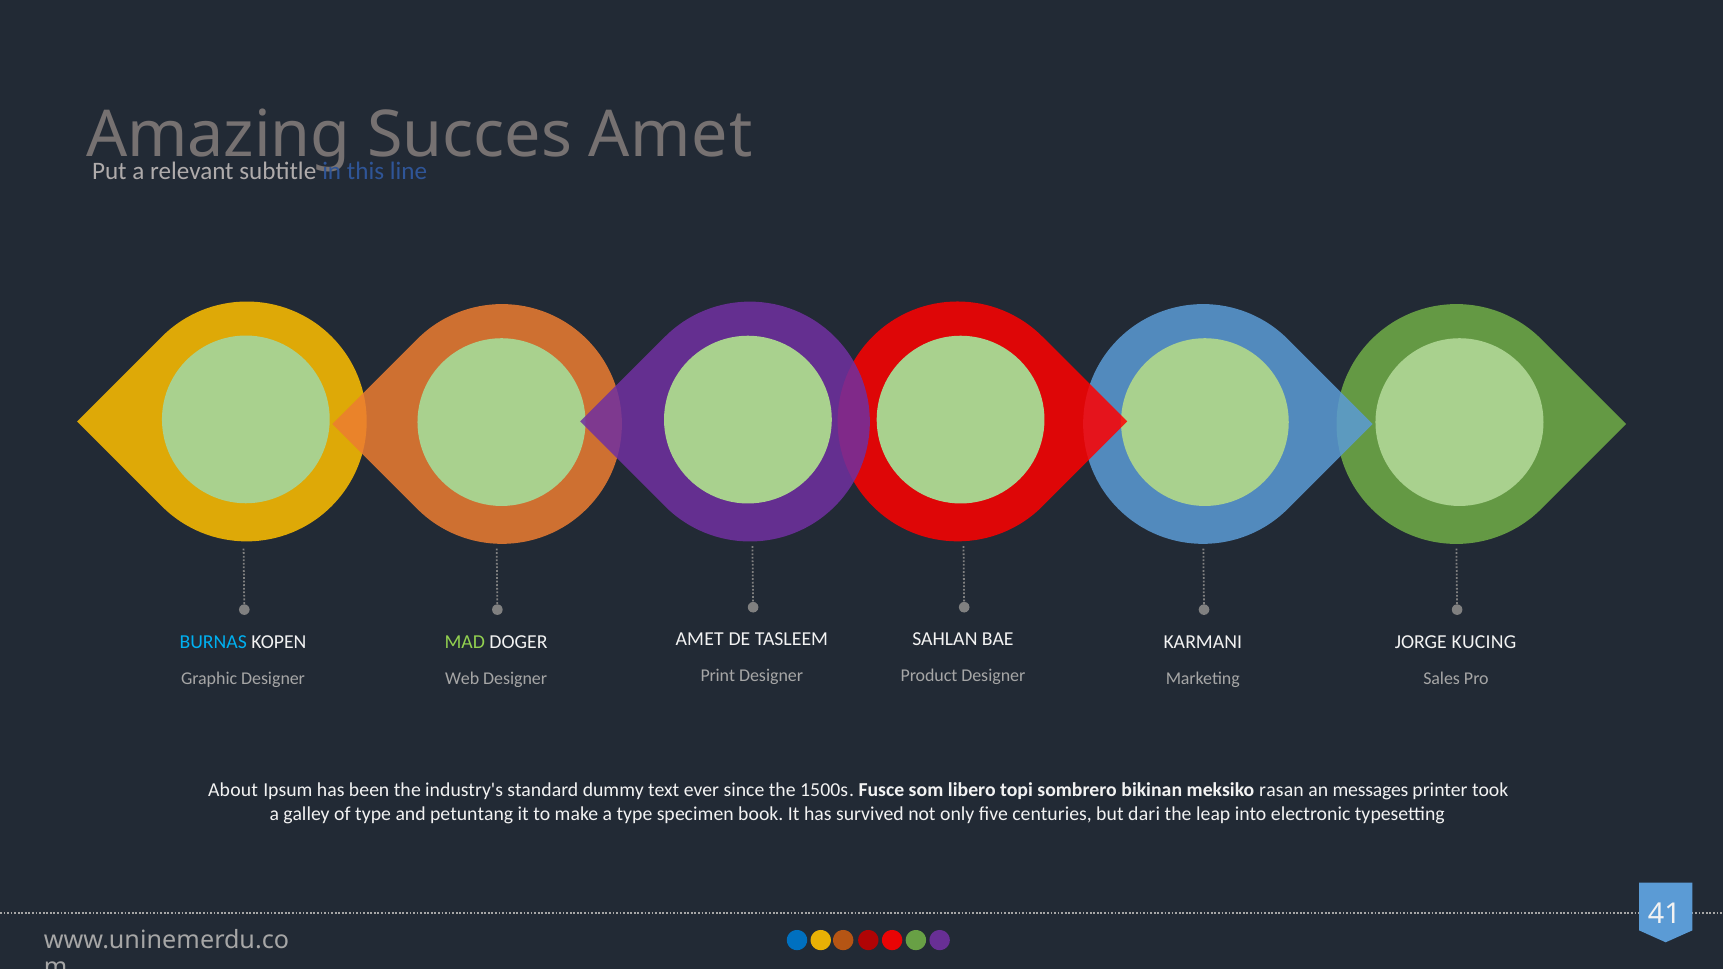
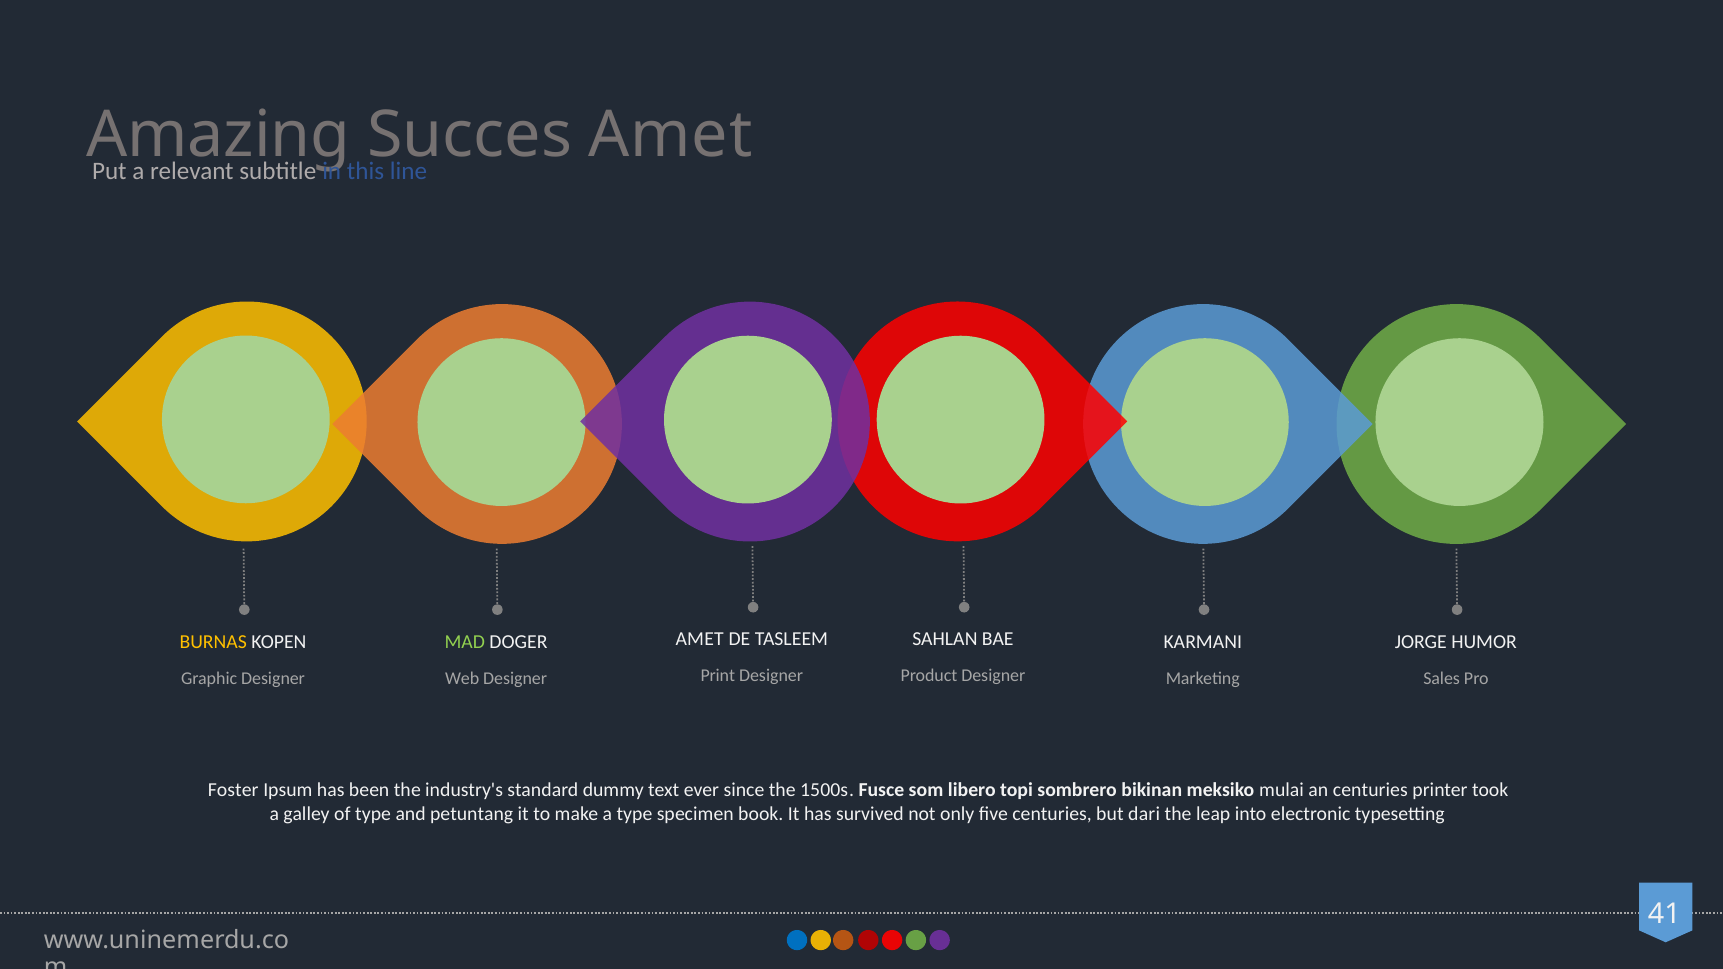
BURNAS colour: light blue -> yellow
KUCING: KUCING -> HUMOR
About: About -> Foster
rasan: rasan -> mulai
an messages: messages -> centuries
